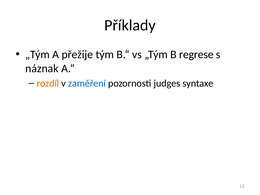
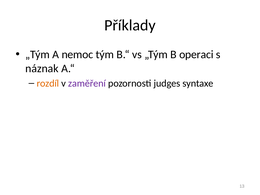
přežije: přežije -> nemoc
regrese: regrese -> operaci
zaměření colour: blue -> purple
